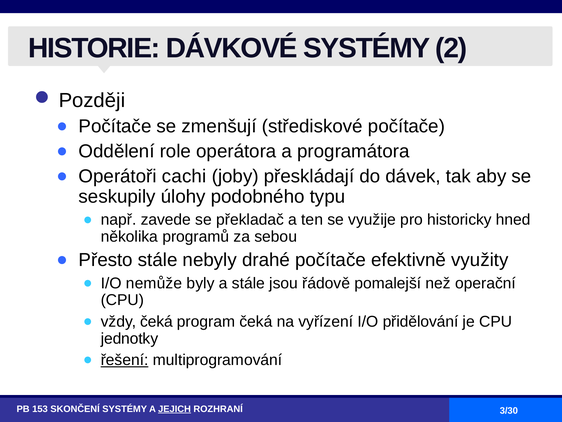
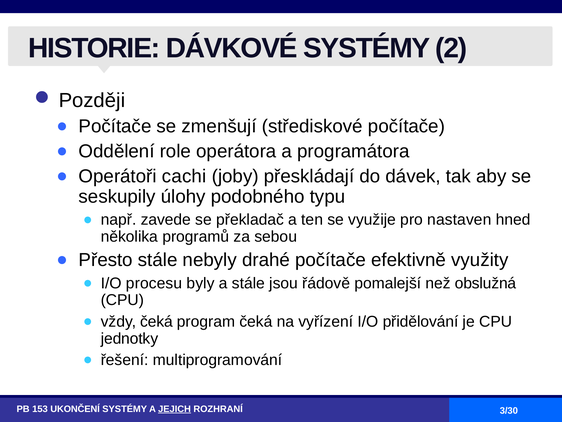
historicky: historicky -> nastaven
nemůže: nemůže -> procesu
operační: operační -> obslužná
řešení underline: present -> none
SKONČENÍ: SKONČENÍ -> UKONČENÍ
